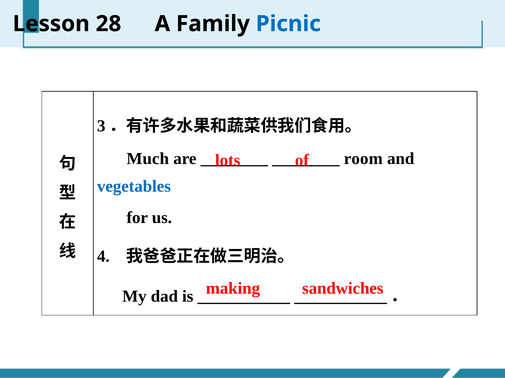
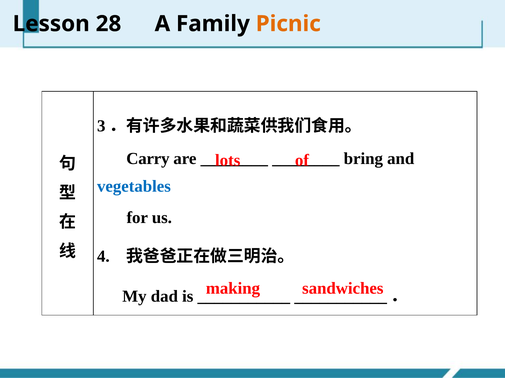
Picnic colour: blue -> orange
Much: Much -> Carry
room: room -> bring
